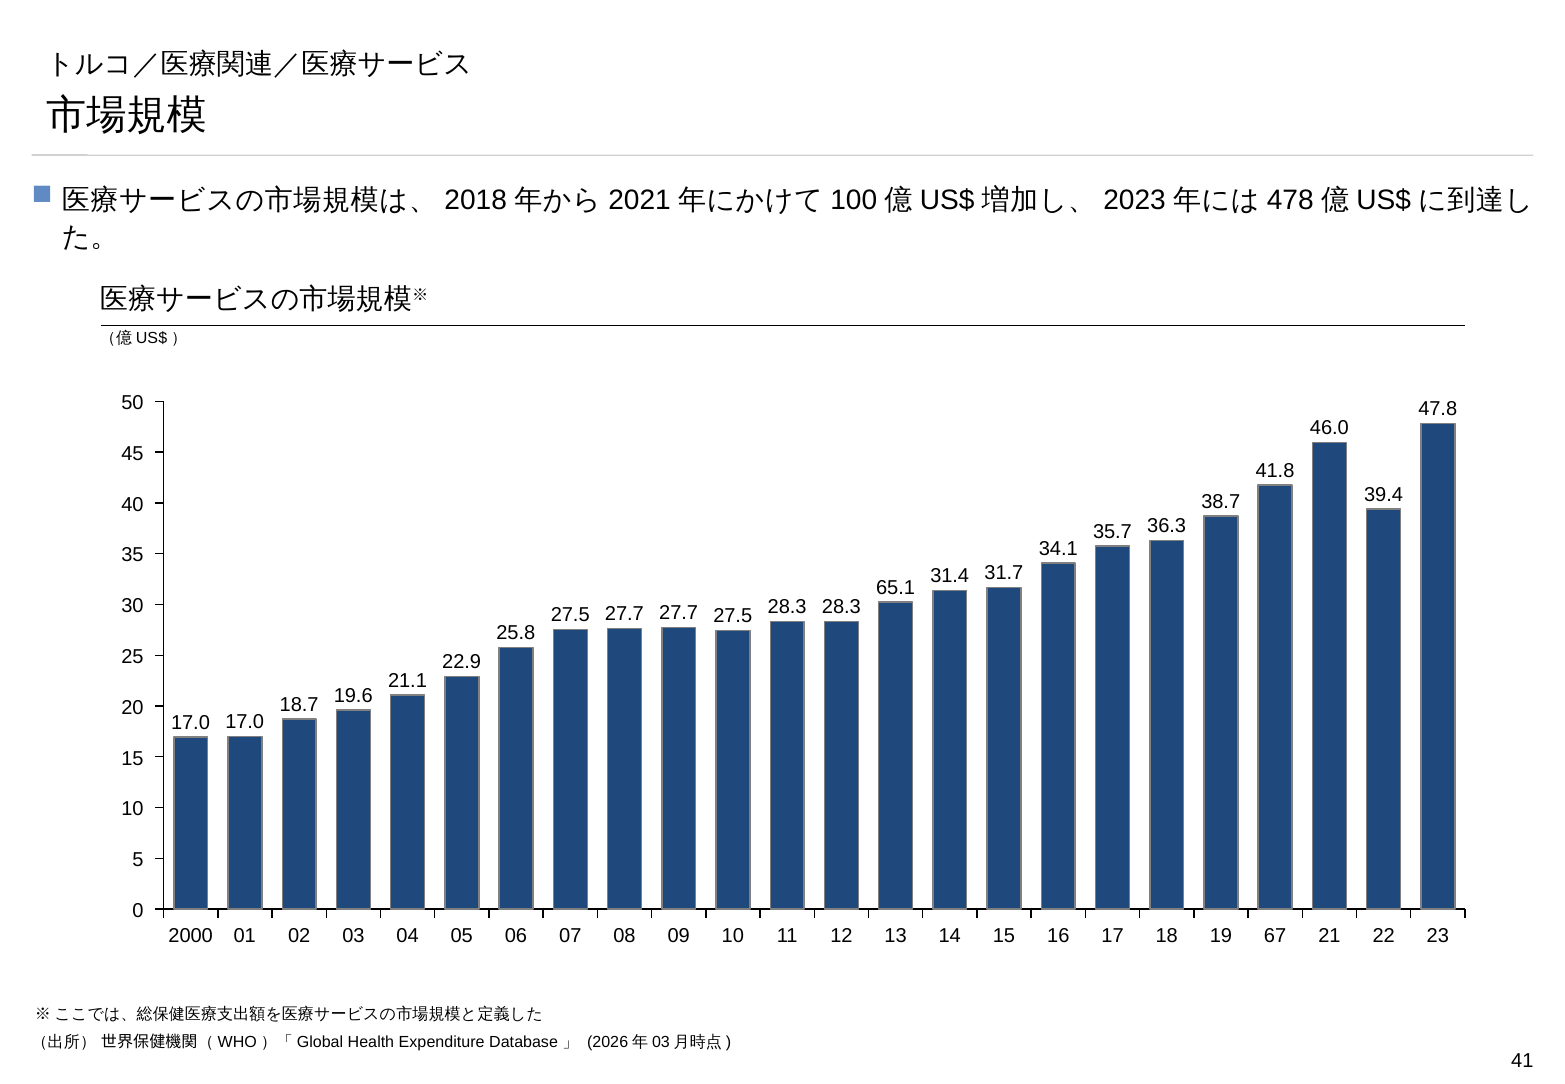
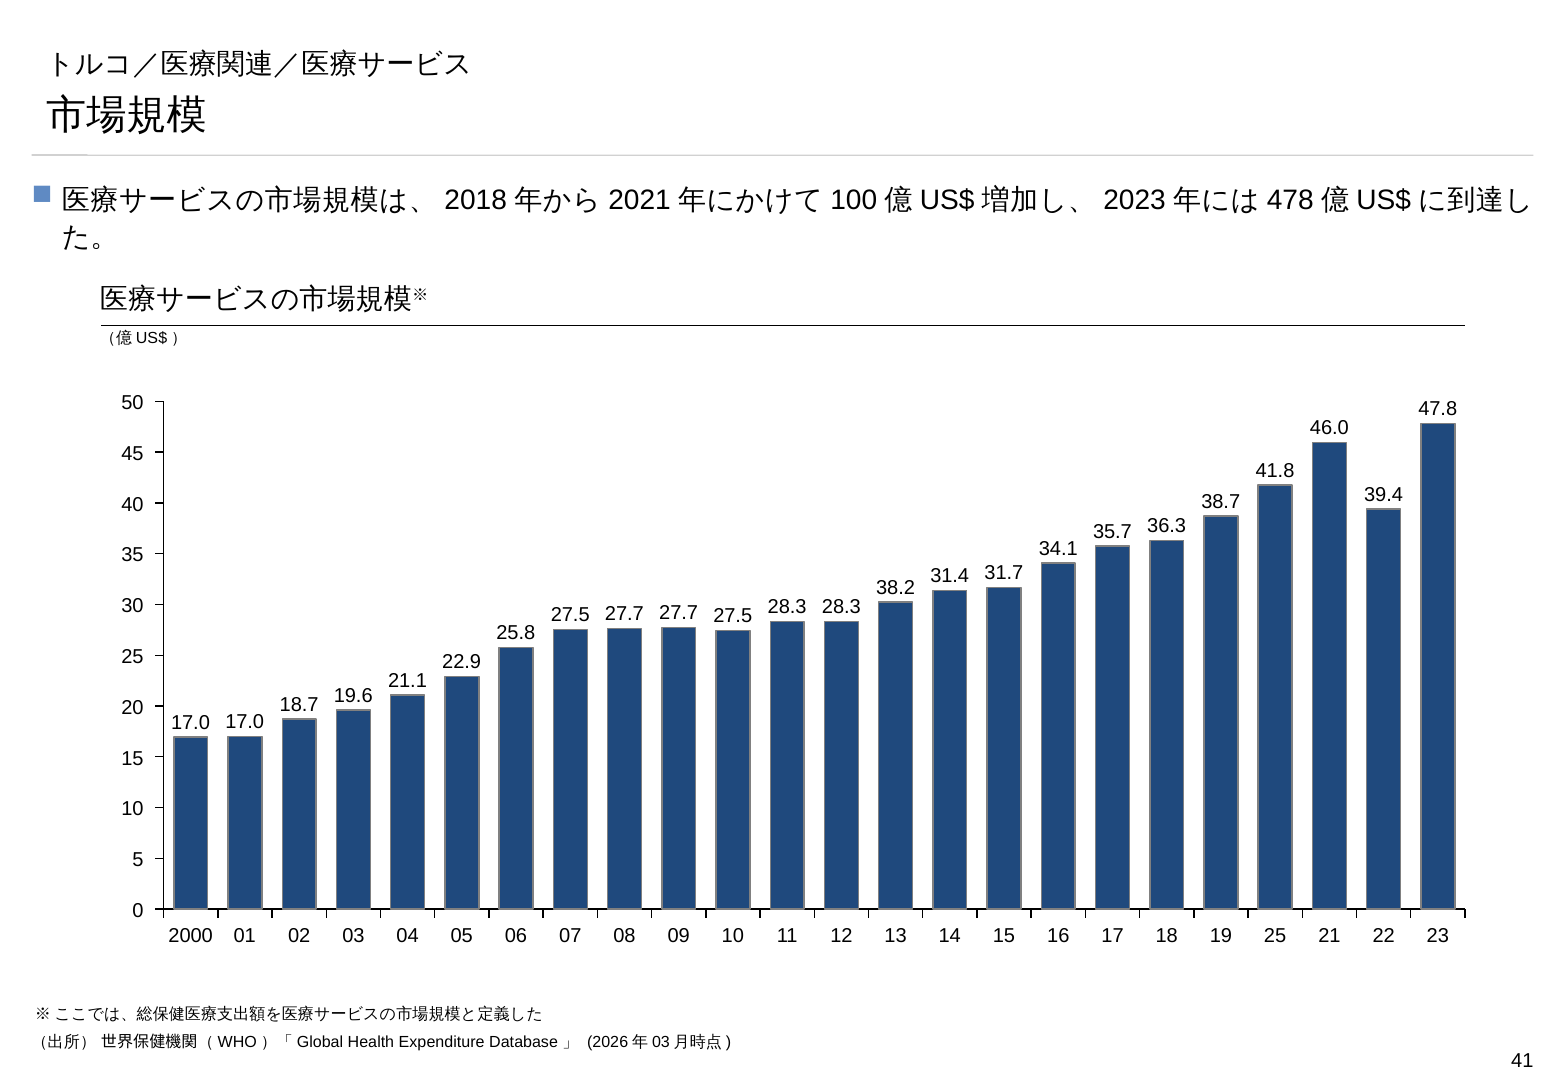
65.1: 65.1 -> 38.2
19 67: 67 -> 25
